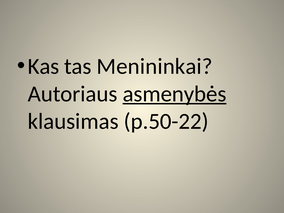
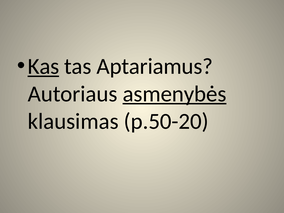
Kas underline: none -> present
Menininkai: Menininkai -> Aptariamus
p.50-22: p.50-22 -> p.50-20
